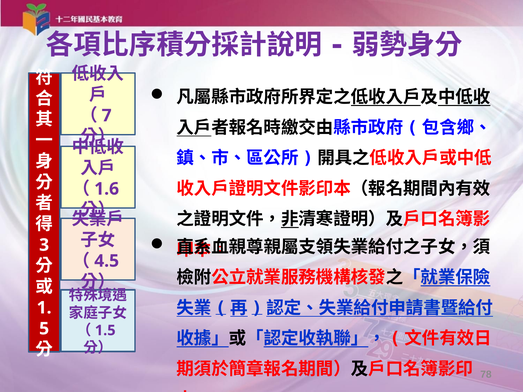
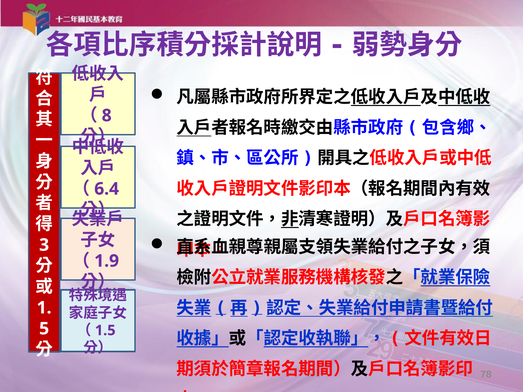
7: 7 -> 8
1.6: 1.6 -> 6.4
4.5: 4.5 -> 1.9
